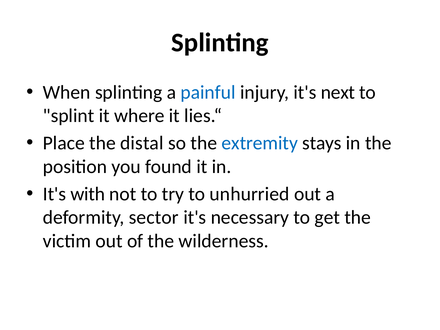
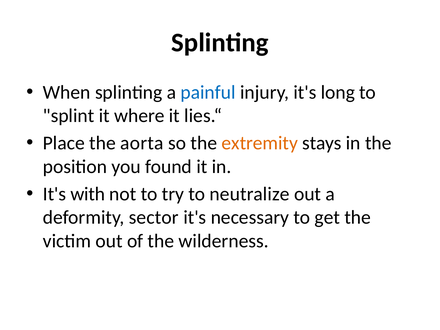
next: next -> long
distal: distal -> aorta
extremity colour: blue -> orange
unhurried: unhurried -> neutralize
